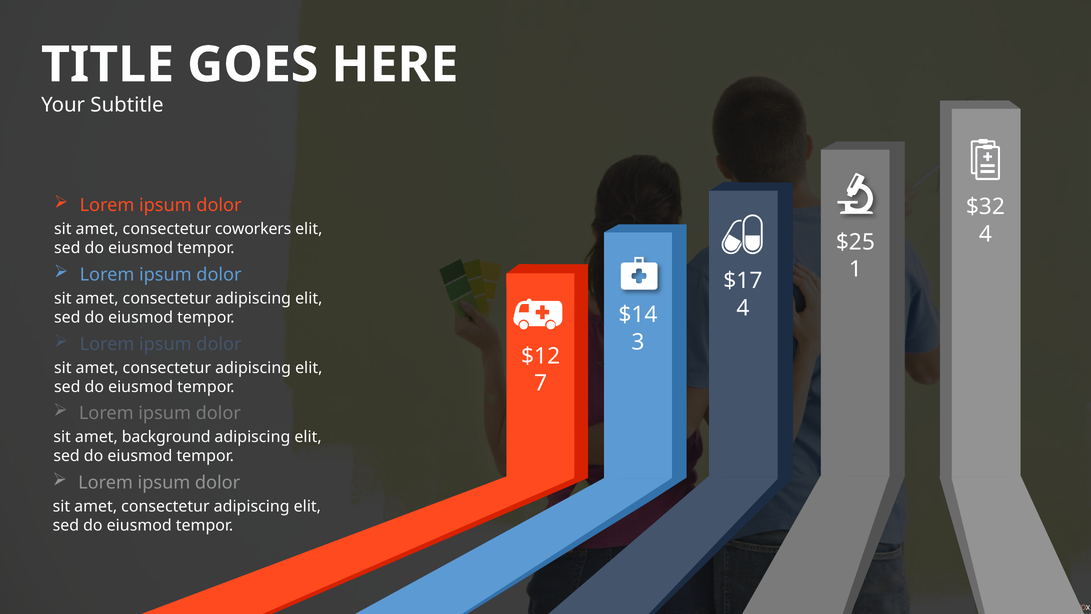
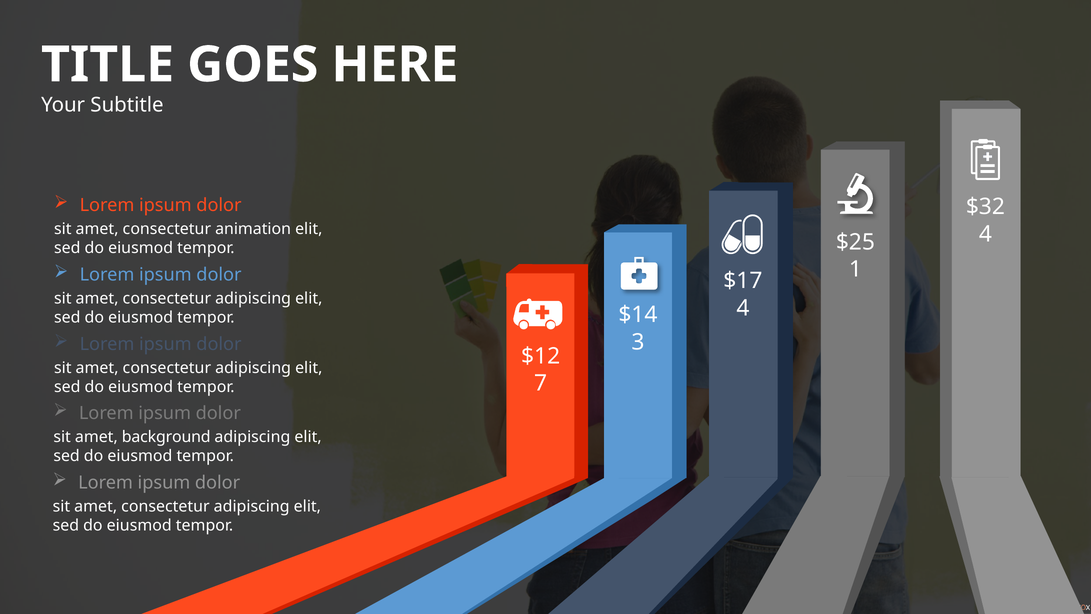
coworkers: coworkers -> animation
